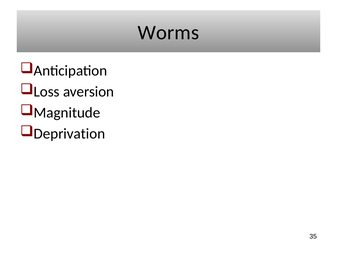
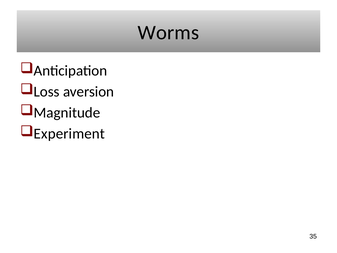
Deprivation: Deprivation -> Experiment
